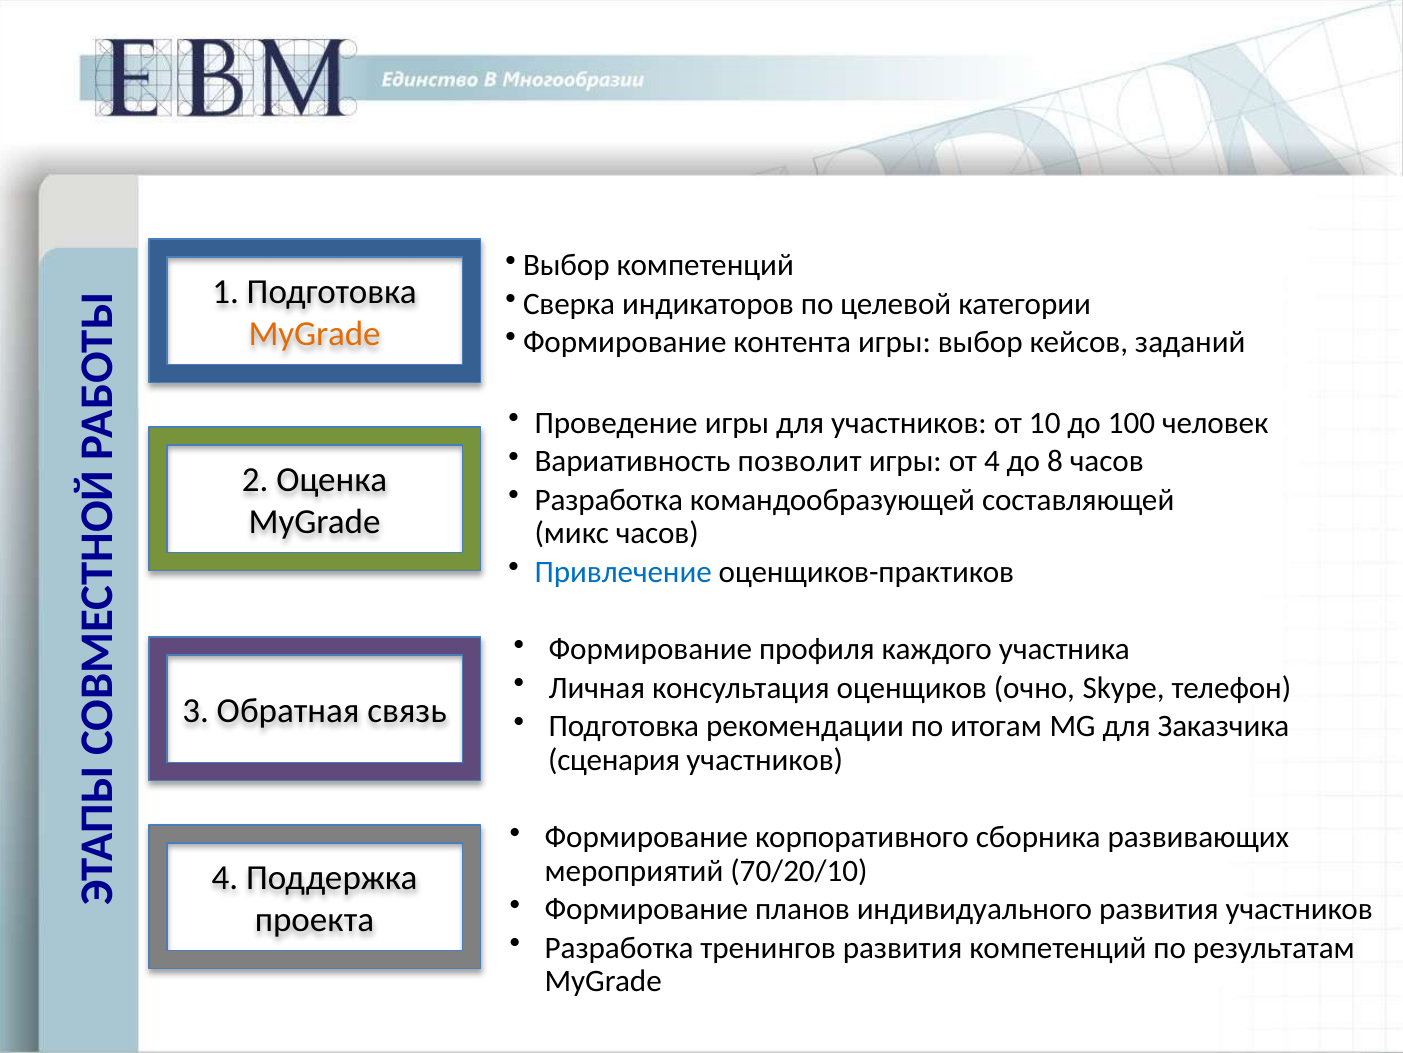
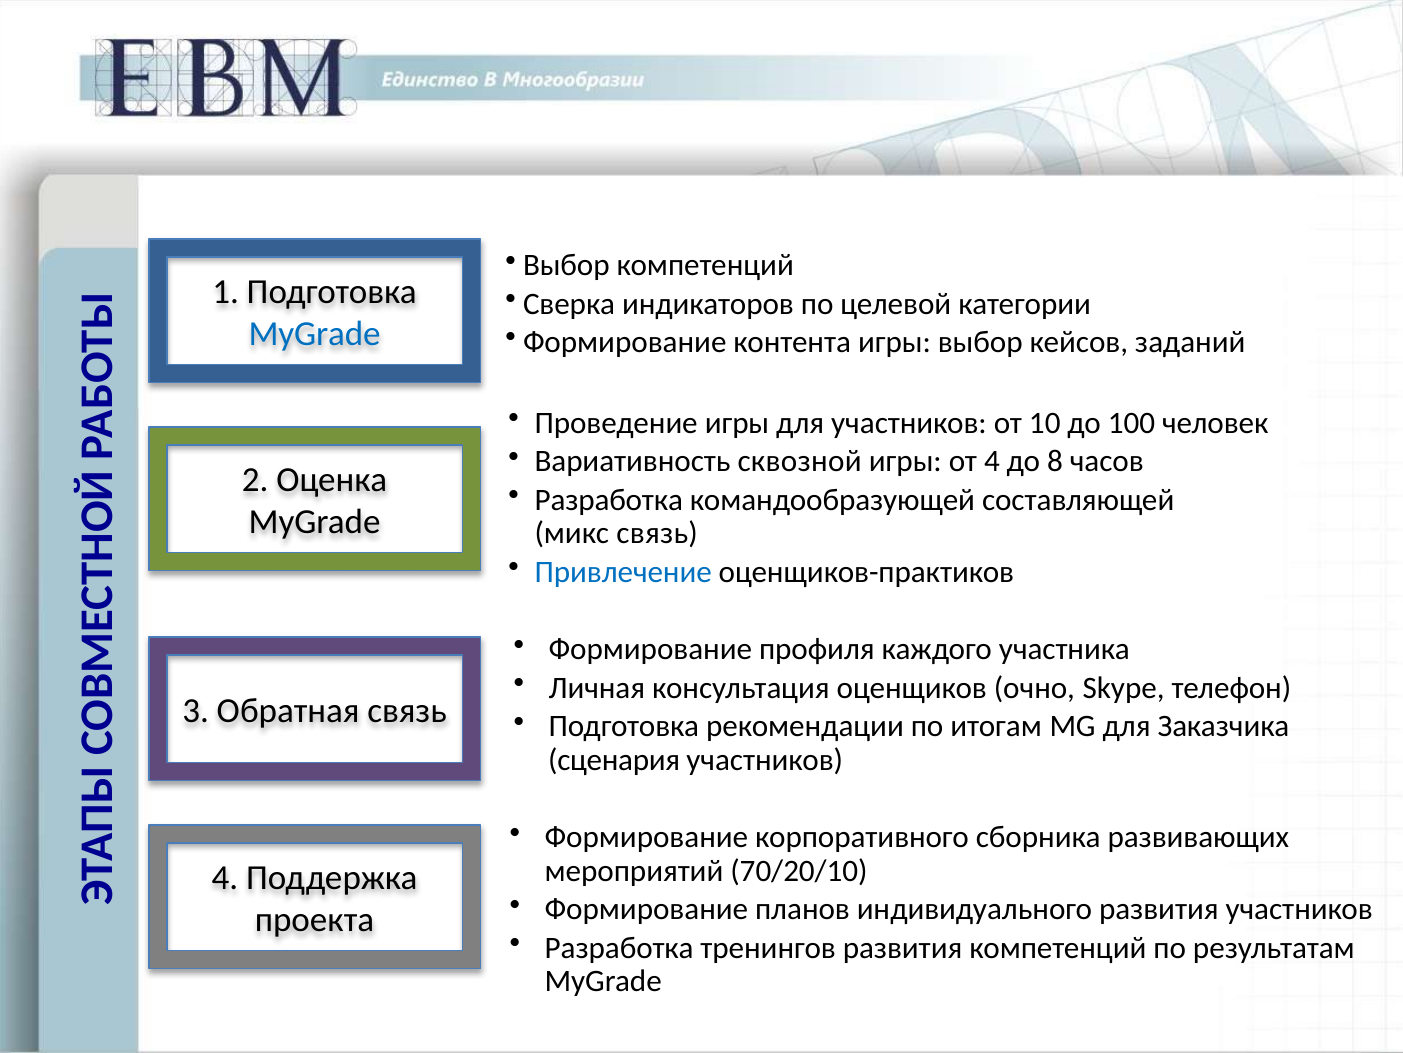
MyGrade at (315, 334) colour: orange -> blue
позволит: позволит -> сквозной
микс часов: часов -> связь
